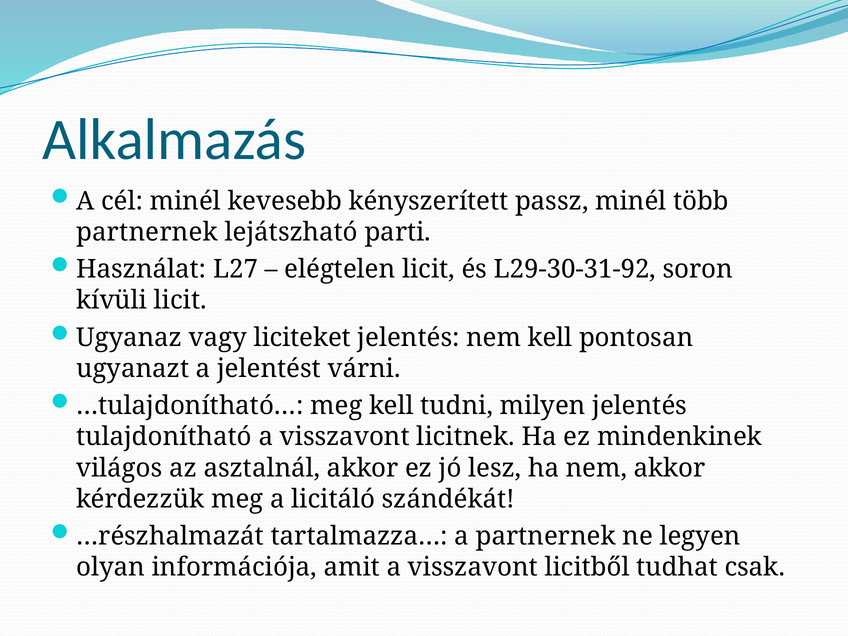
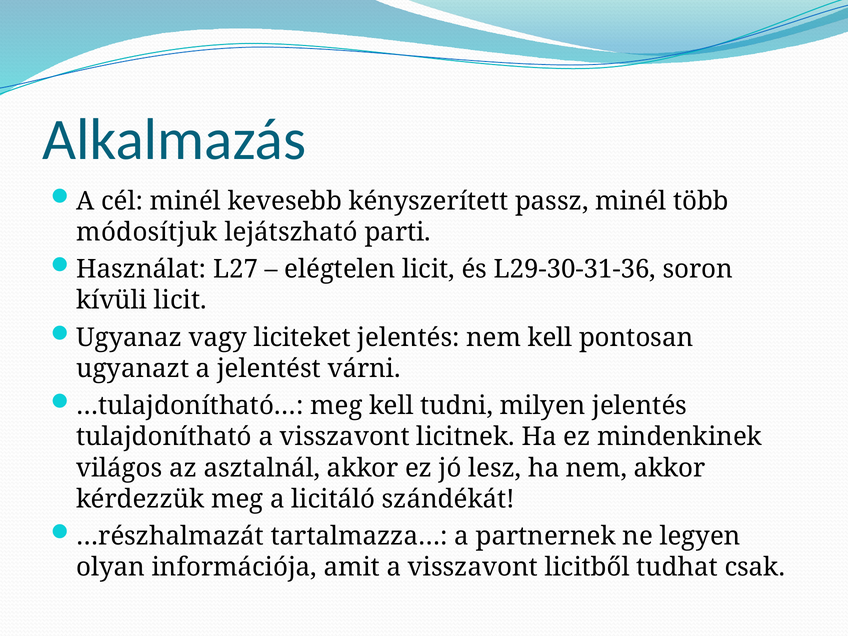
partnernek at (147, 232): partnernek -> módosítjuk
L29-30-31-92: L29-30-31-92 -> L29-30-31-36
